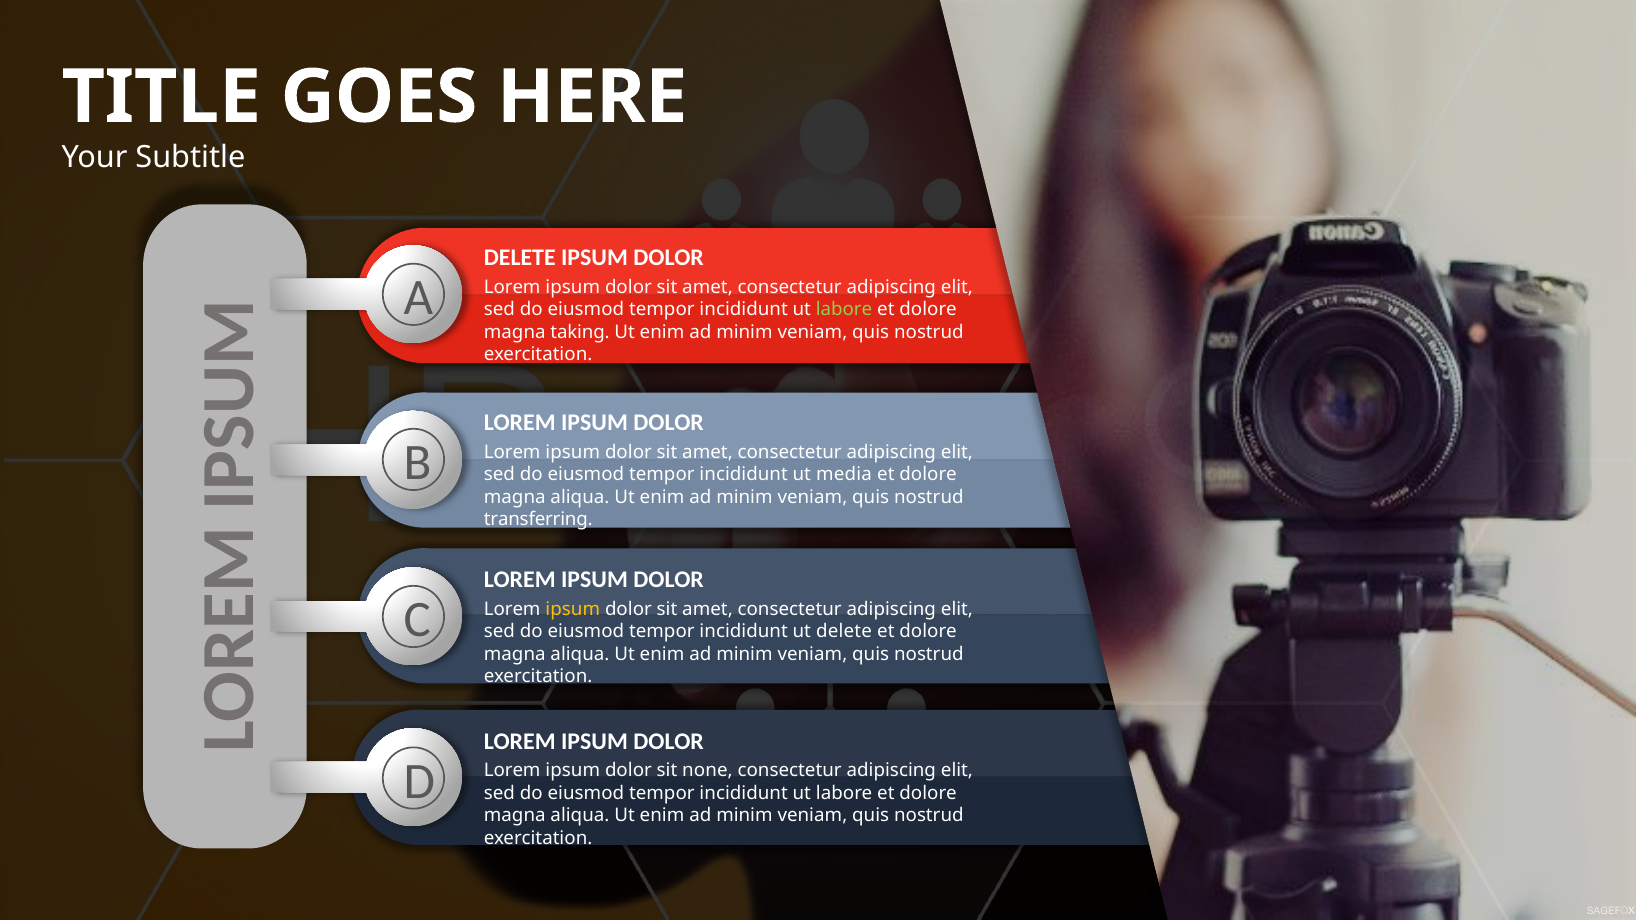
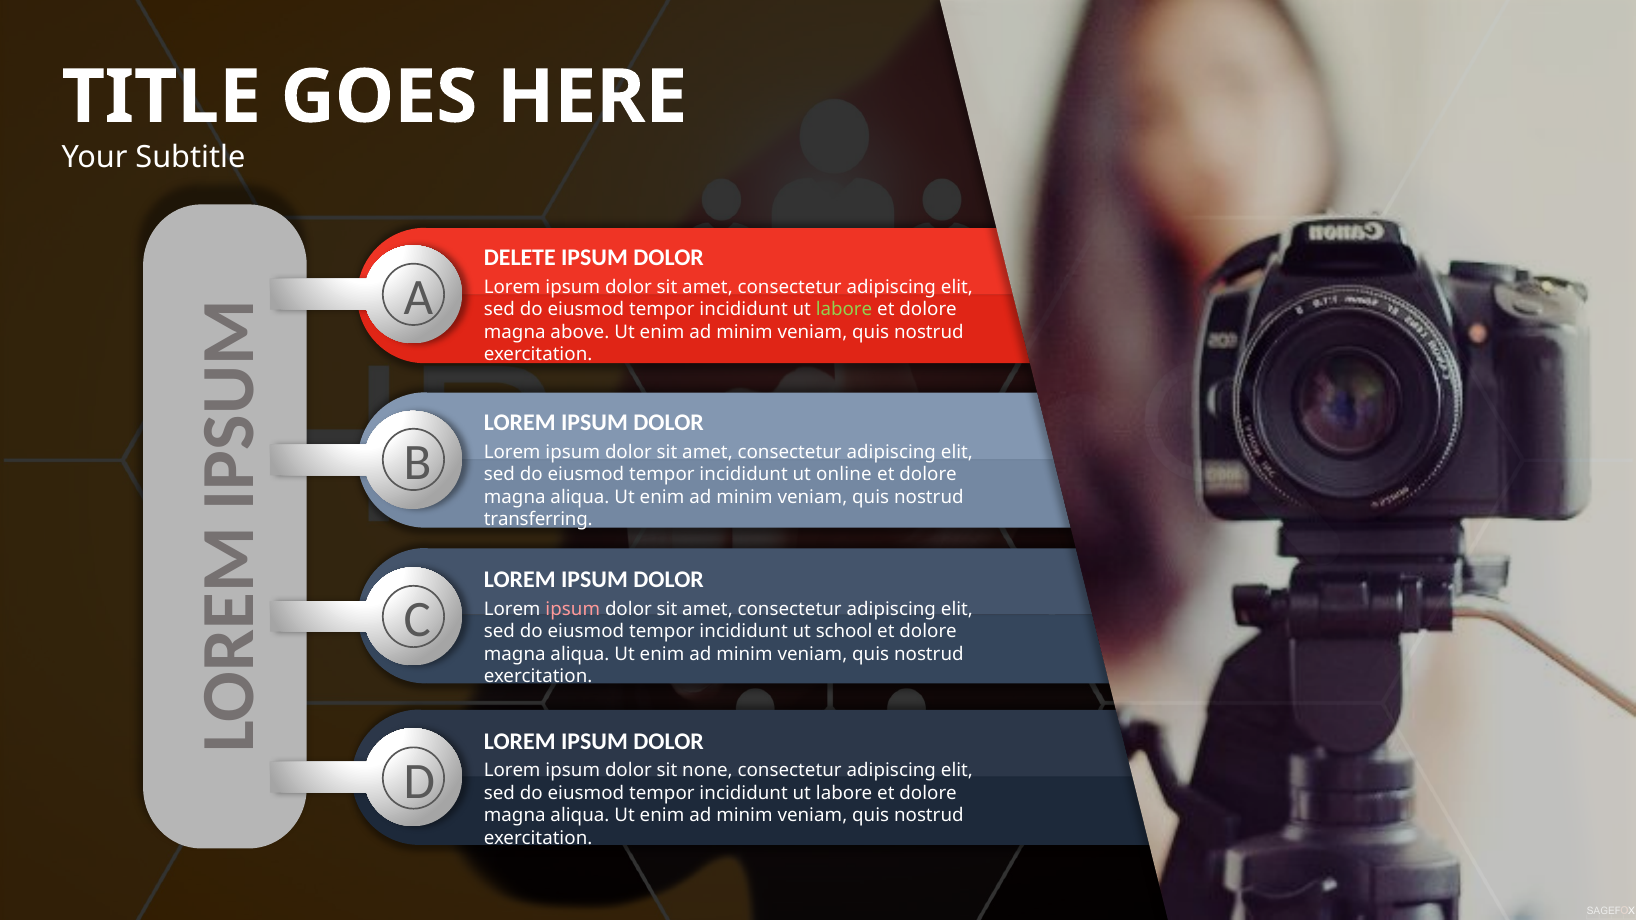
taking: taking -> above
media: media -> online
ipsum at (573, 609) colour: yellow -> pink
ut delete: delete -> school
